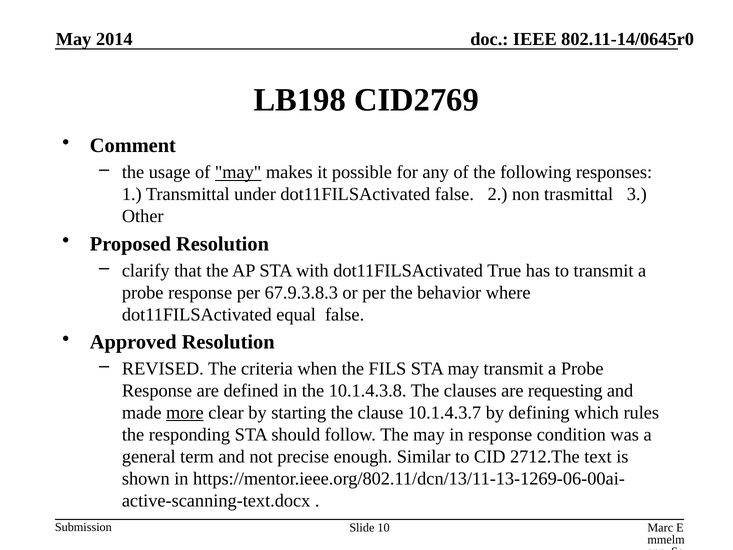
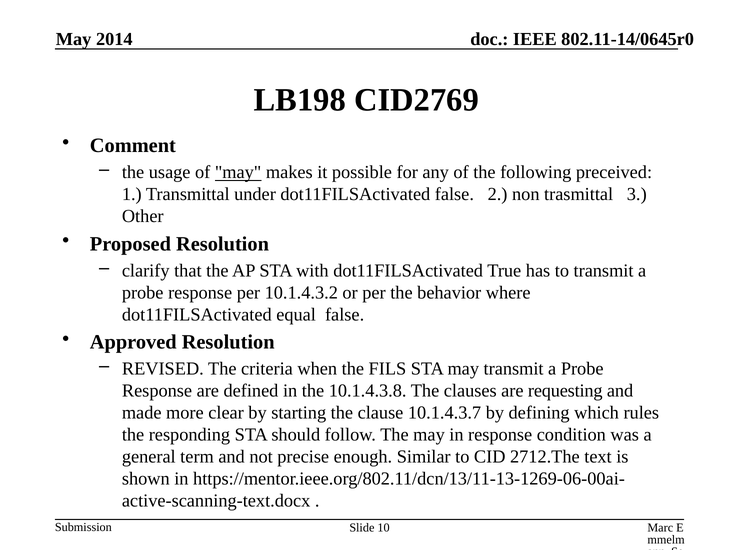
responses: responses -> preceived
67.9.3.8.3: 67.9.3.8.3 -> 10.1.4.3.2
more underline: present -> none
